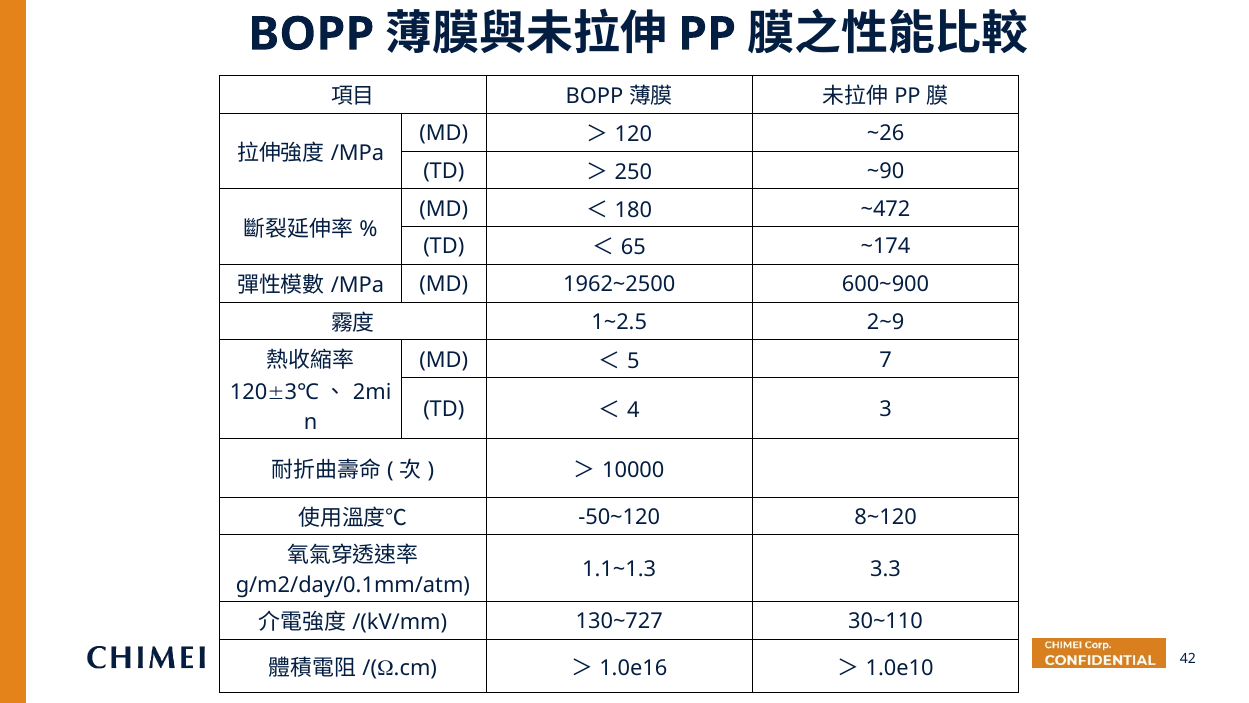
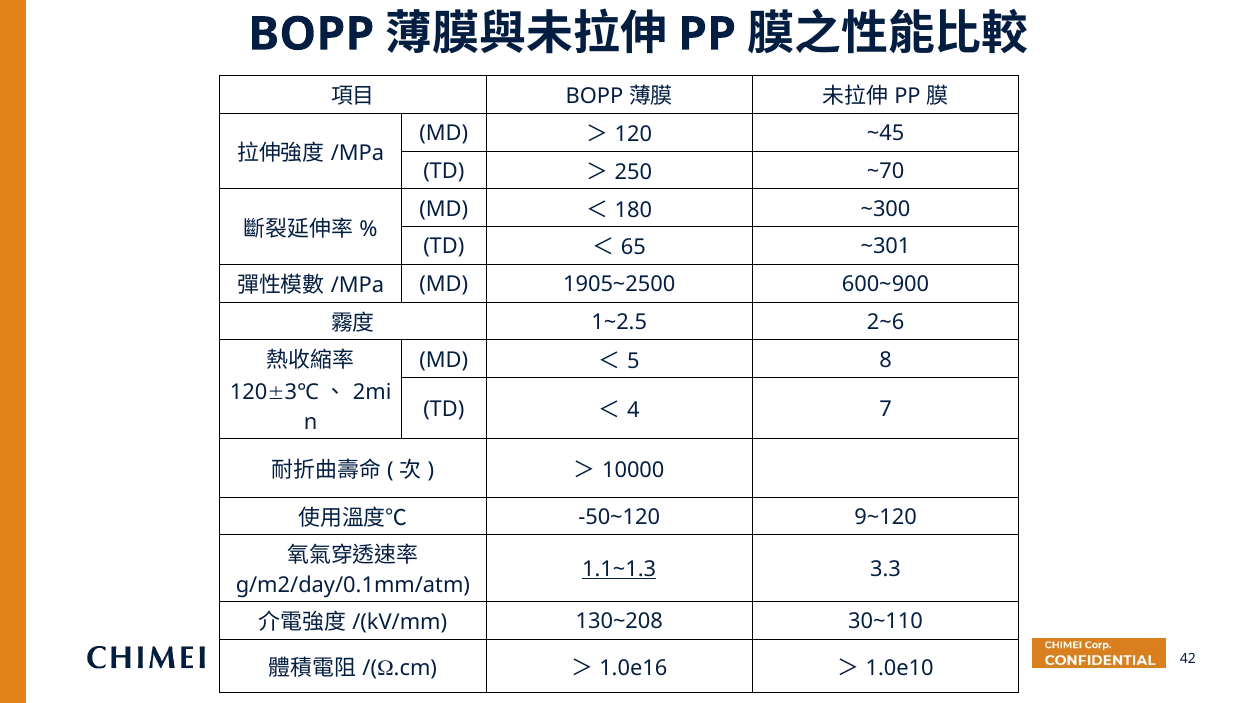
~26: ~26 -> ~45
~90: ~90 -> ~70
~472: ~472 -> ~300
~174: ~174 -> ~301
1962~2500: 1962~2500 -> 1905~2500
2~9: 2~9 -> 2~6
7: 7 -> 8
3: 3 -> 7
8~120: 8~120 -> 9~120
1.1~1.3 underline: none -> present
130~727: 130~727 -> 130~208
